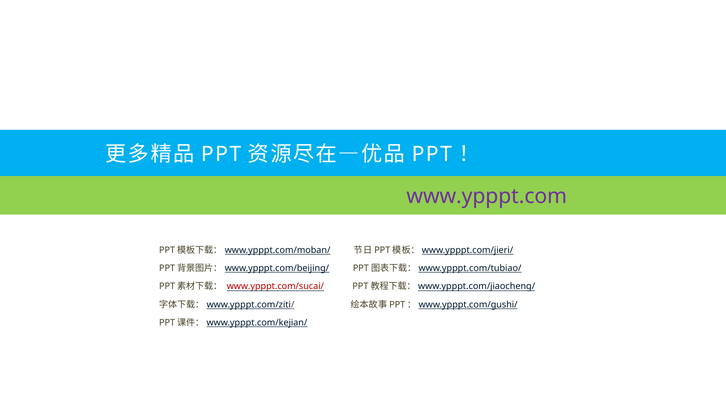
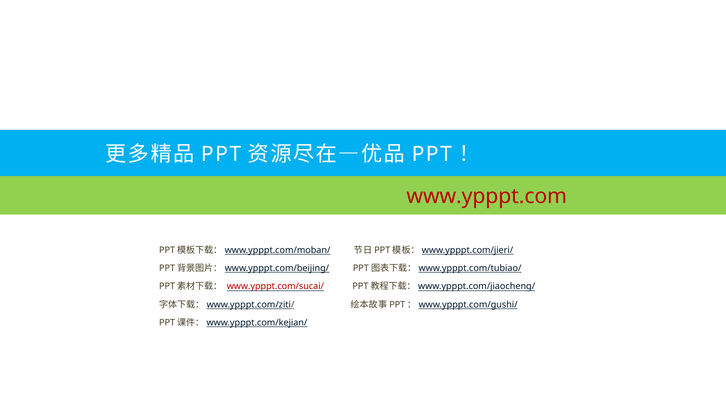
www.ypppt.com colour: purple -> red
